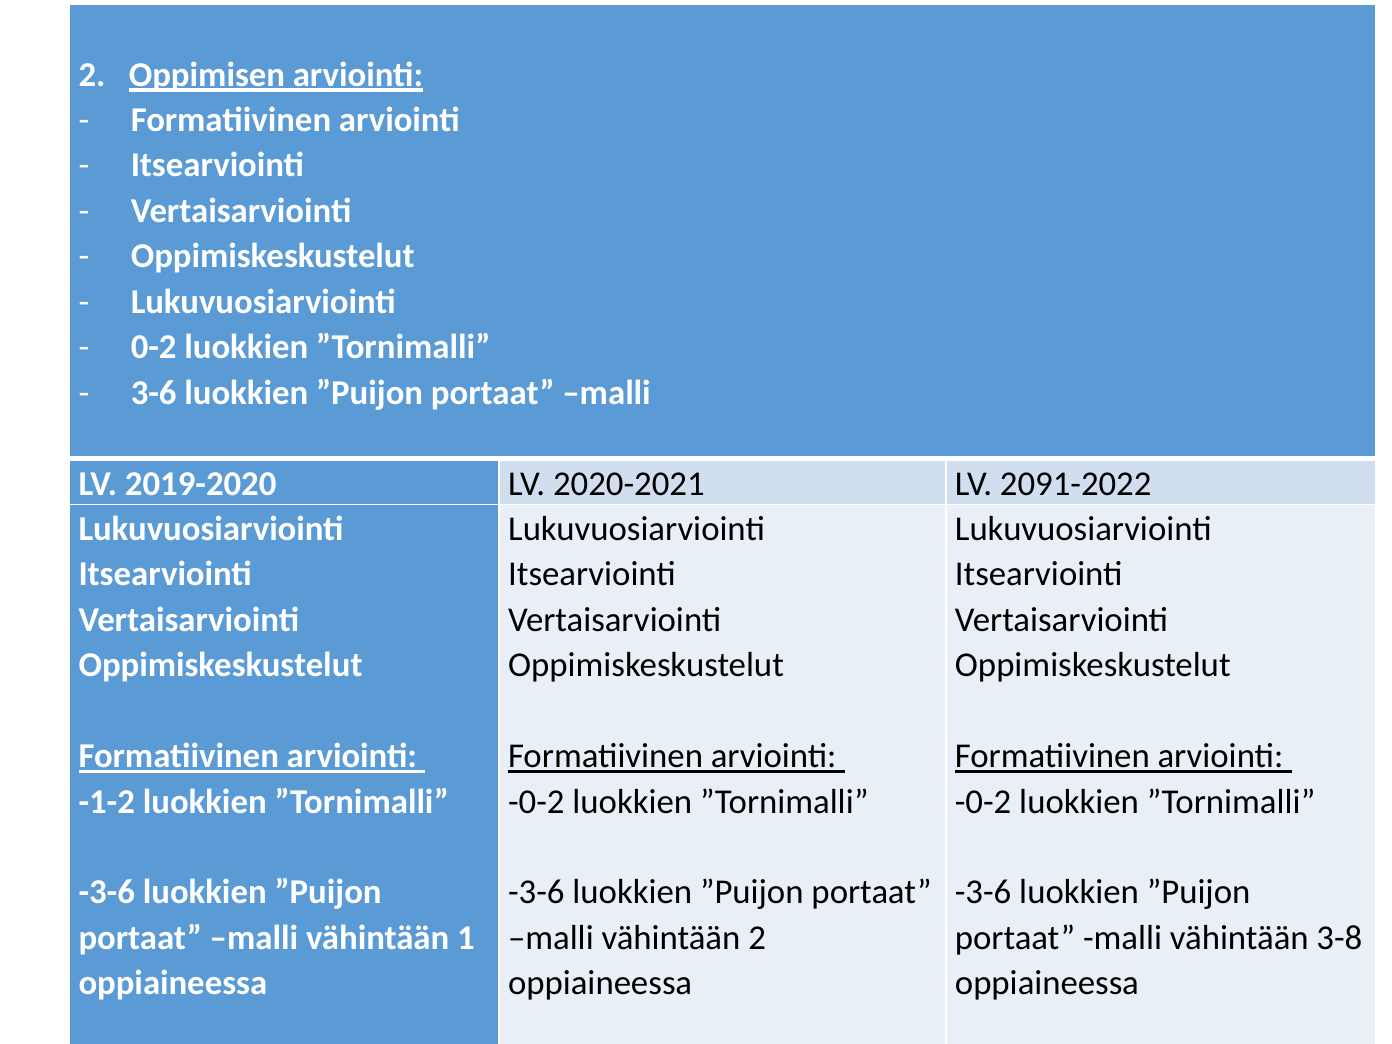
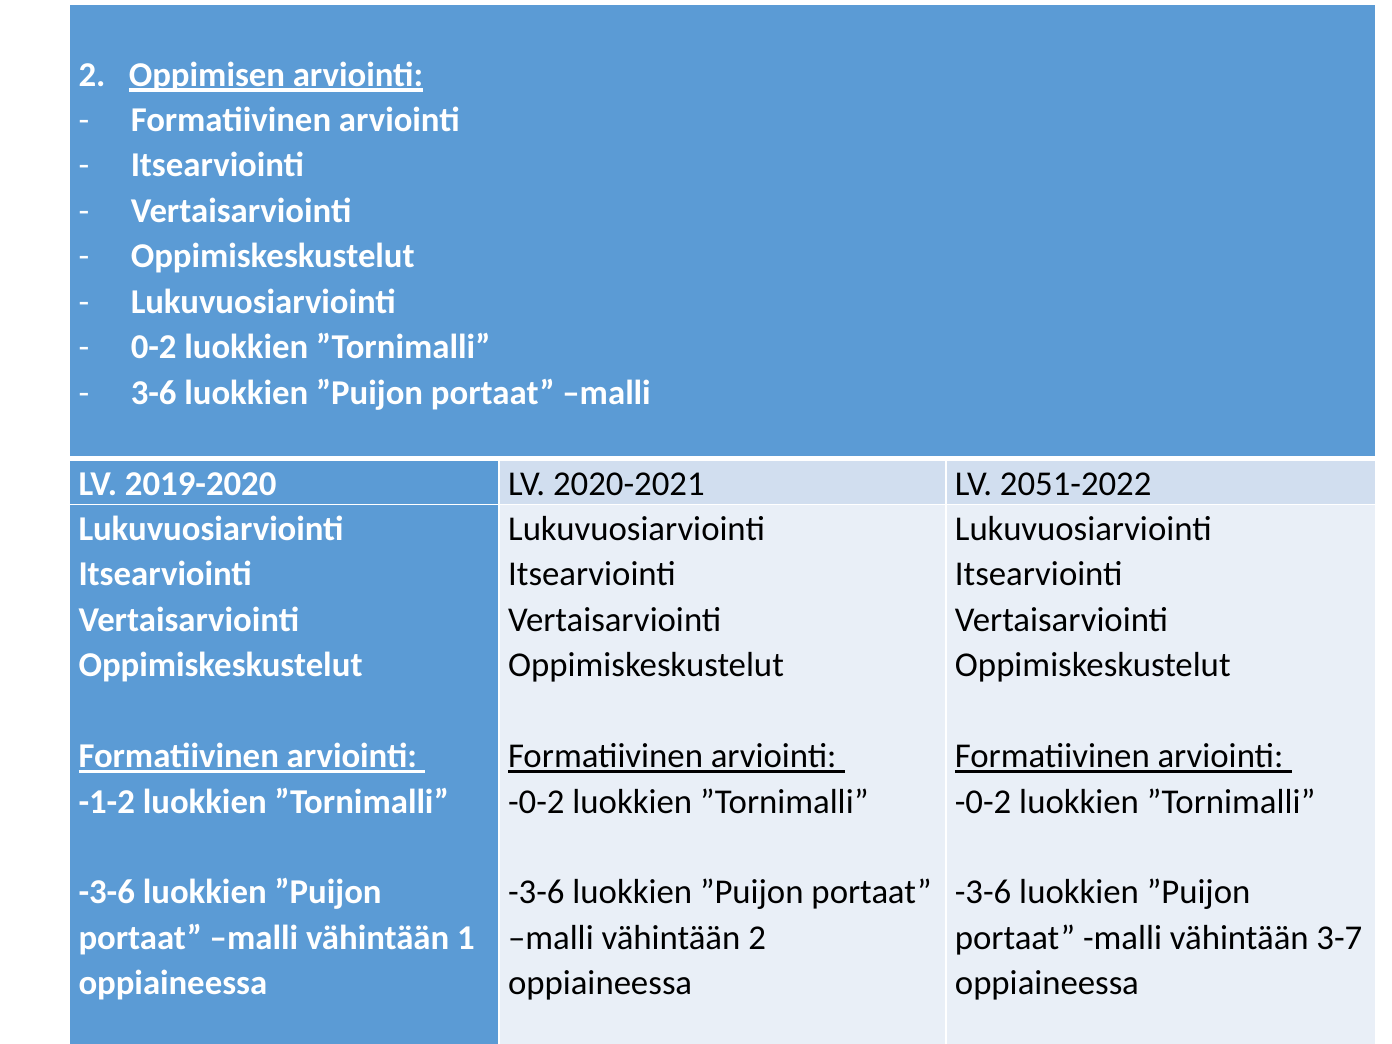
2091-2022: 2091-2022 -> 2051-2022
3-8: 3-8 -> 3-7
